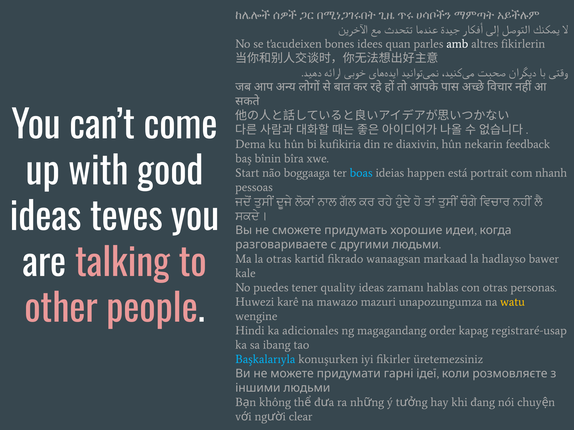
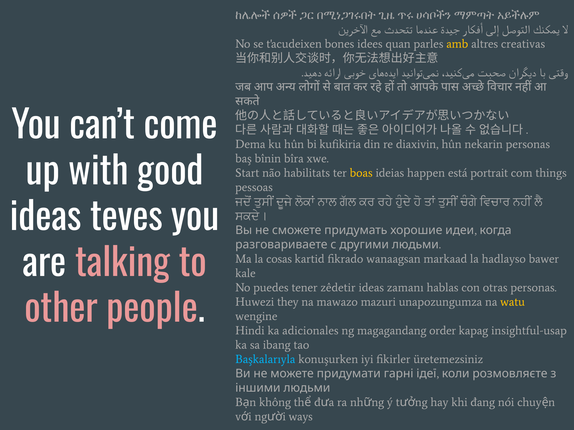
amb colour: white -> yellow
fikirlerin: fikirlerin -> creativas
nekarin feedback: feedback -> personas
boggaaga: boggaaga -> habilitats
boas colour: light blue -> yellow
nhanh: nhanh -> things
la otras: otras -> cosas
quality: quality -> zêdetir
karê: karê -> they
registraré-usap: registraré-usap -> insightful-usap
clear: clear -> ways
